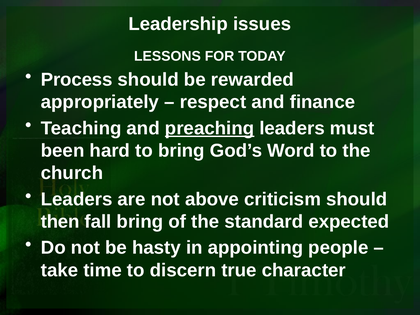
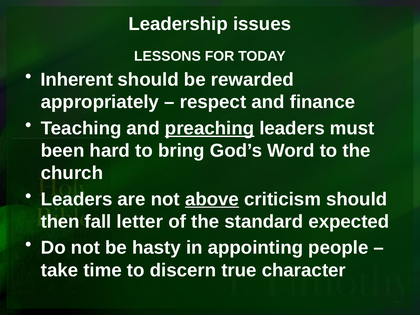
Process: Process -> Inherent
above underline: none -> present
fall bring: bring -> letter
